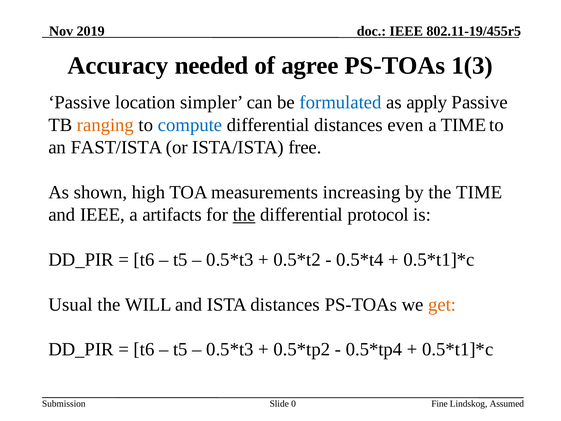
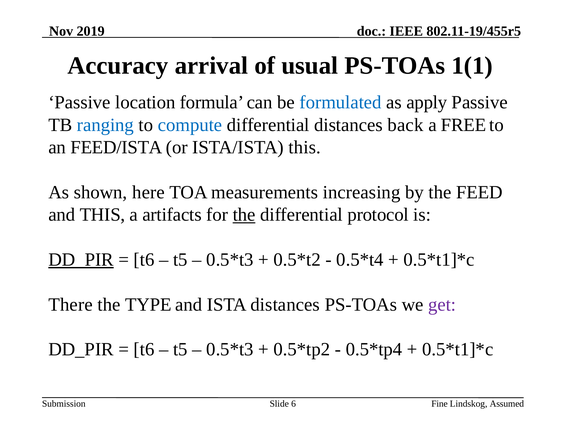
needed: needed -> arrival
agree: agree -> usual
1(3: 1(3 -> 1(1
simpler: simpler -> formula
ranging colour: orange -> blue
even: even -> back
a TIME: TIME -> FREE
FAST/ISTA: FAST/ISTA -> FEED/ISTA
ISTA/ISTA free: free -> this
high: high -> here
the TIME: TIME -> FEED
and IEEE: IEEE -> THIS
DD_PIR at (81, 260) underline: none -> present
Usual: Usual -> There
WILL: WILL -> TYPE
get colour: orange -> purple
0: 0 -> 6
